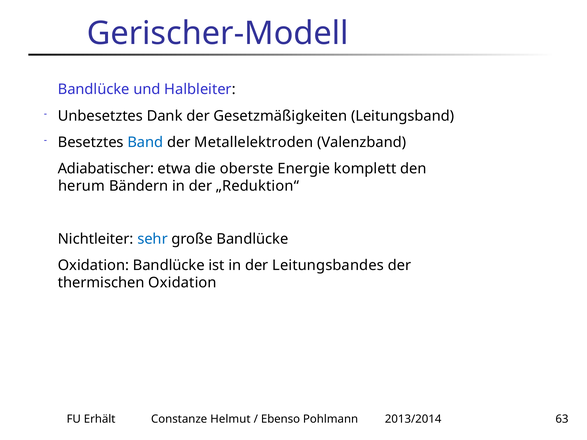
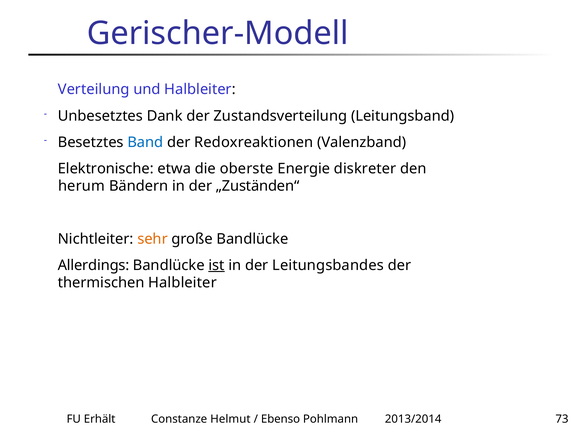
Bandlücke at (94, 90): Bandlücke -> Verteilung
Gesetzmäßigkeiten: Gesetzmäßigkeiten -> Zustandsverteilung
Metallelektroden: Metallelektroden -> Redoxreaktionen
Adiabatischer: Adiabatischer -> Elektronische
komplett: komplett -> diskreter
„Reduktion“: „Reduktion“ -> „Zuständen“
sehr colour: blue -> orange
Oxidation at (93, 265): Oxidation -> Allerdings
ist underline: none -> present
thermischen Oxidation: Oxidation -> Halbleiter
63: 63 -> 73
